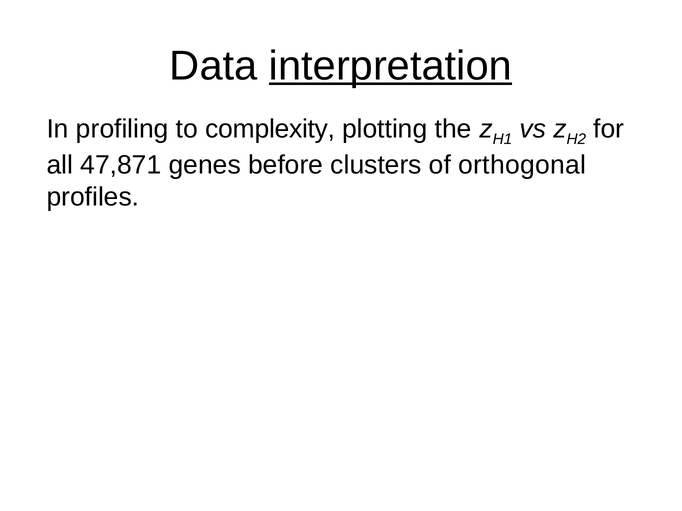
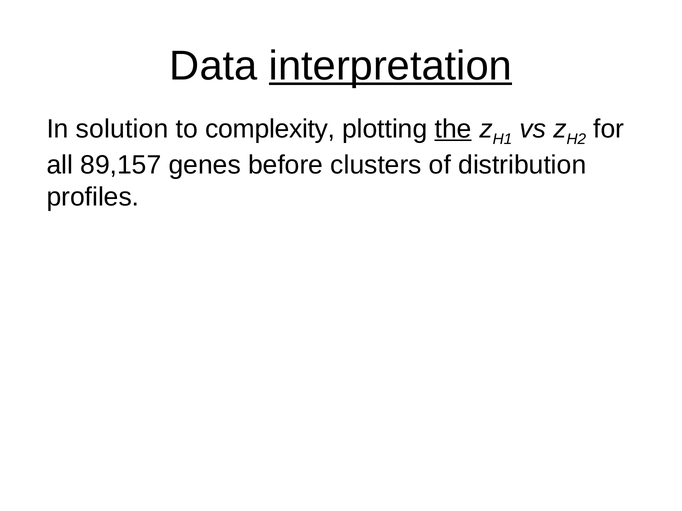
profiling: profiling -> solution
the underline: none -> present
47,871: 47,871 -> 89,157
orthogonal: orthogonal -> distribution
